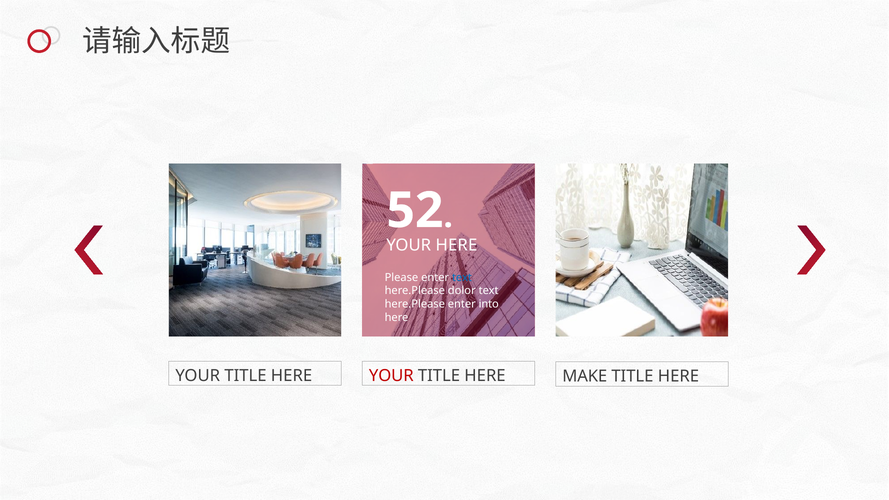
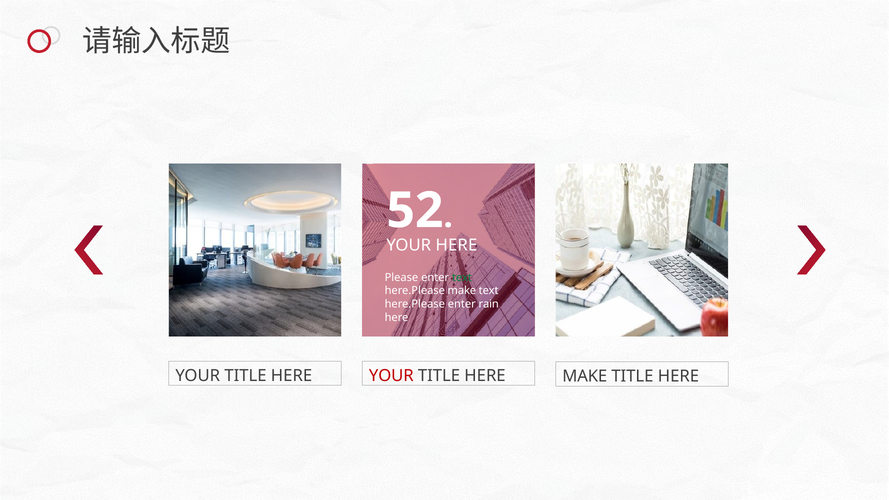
text at (462, 277) colour: blue -> green
here.Please dolor: dolor -> make
into: into -> rain
